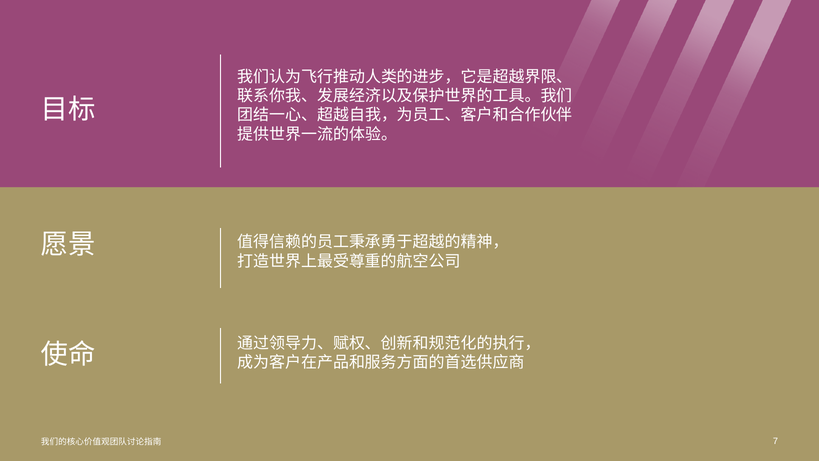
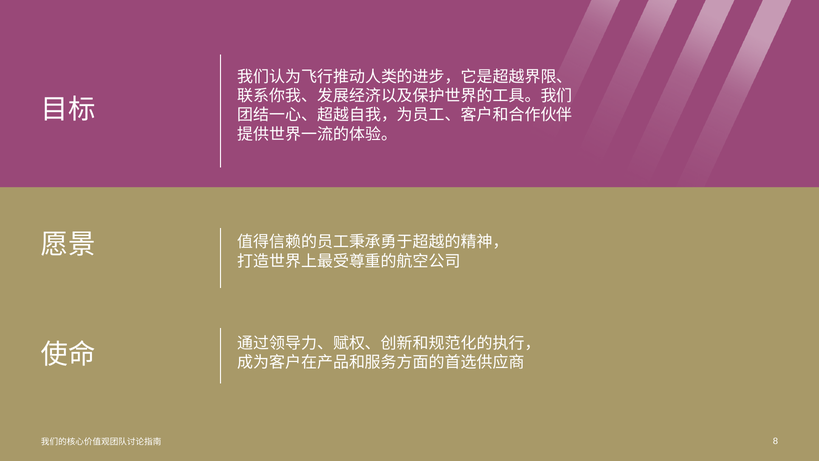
7: 7 -> 8
